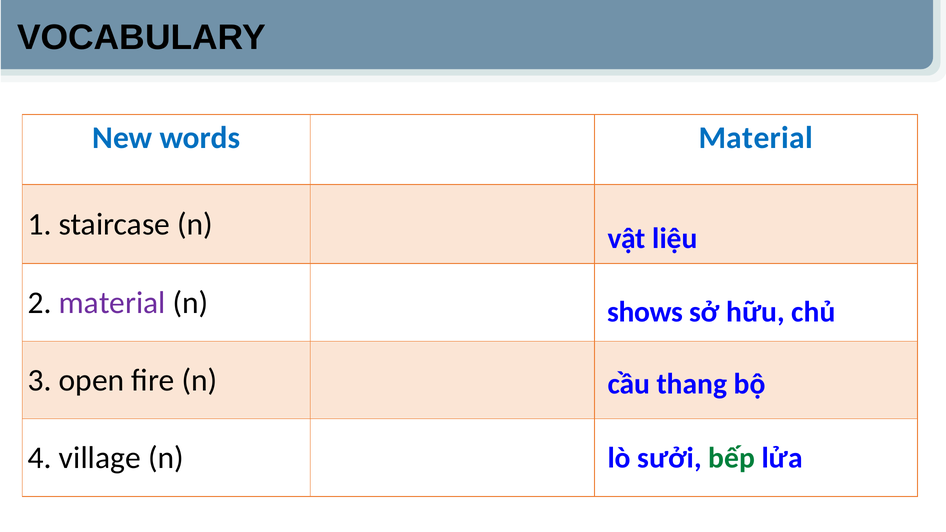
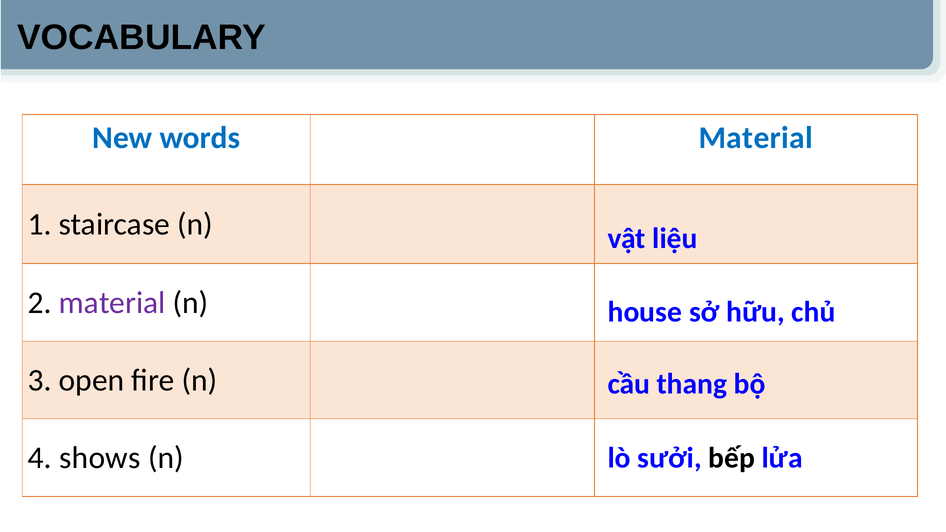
shows: shows -> house
village: village -> shows
bếp colour: green -> black
